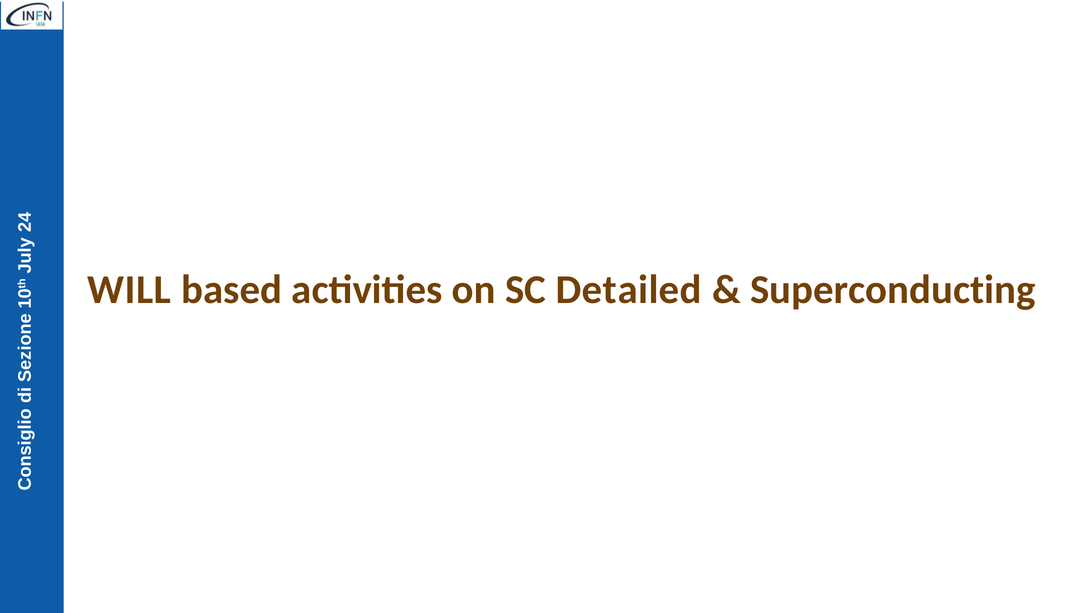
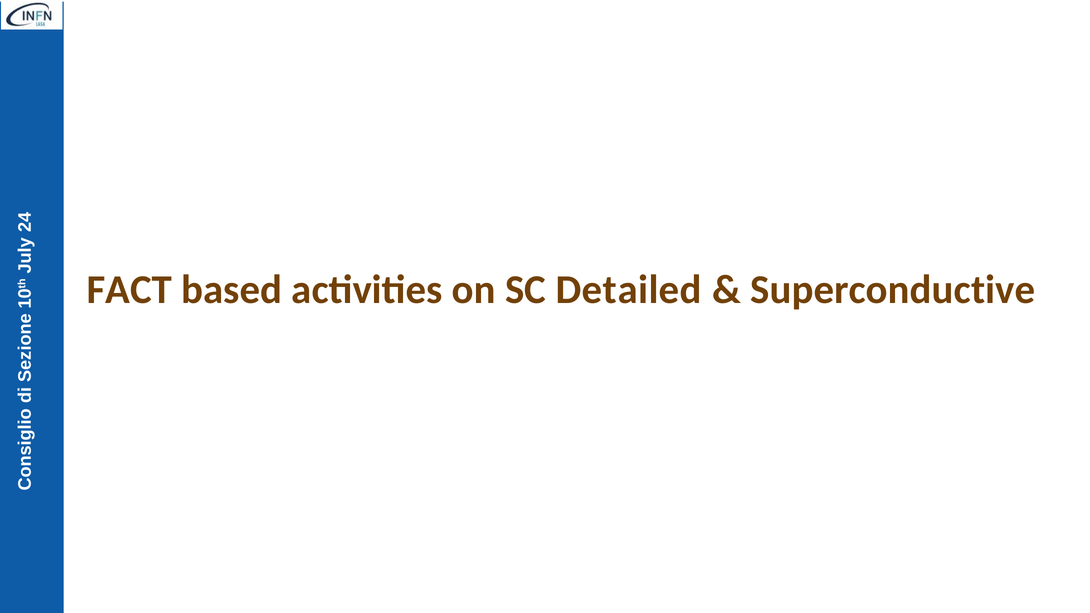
WILL: WILL -> FACT
Superconducting: Superconducting -> Superconductive
